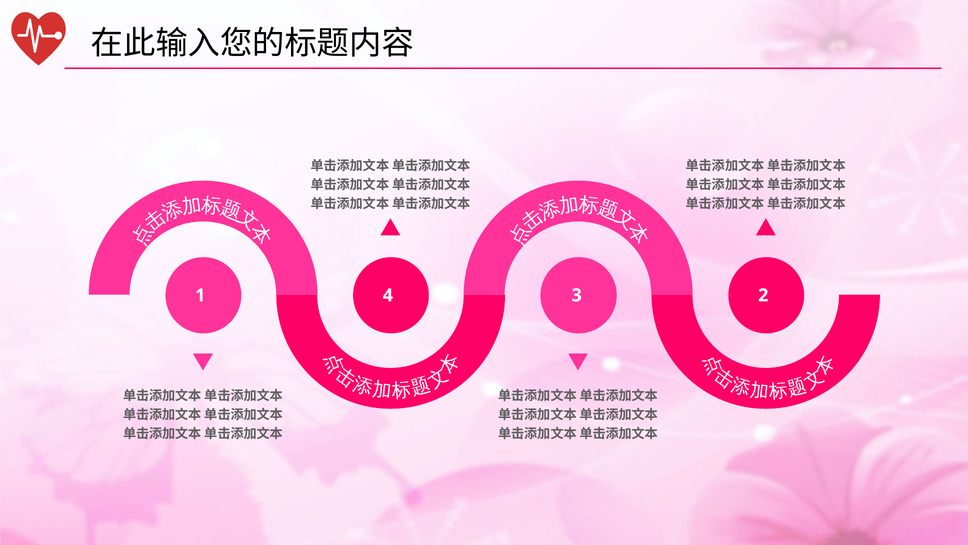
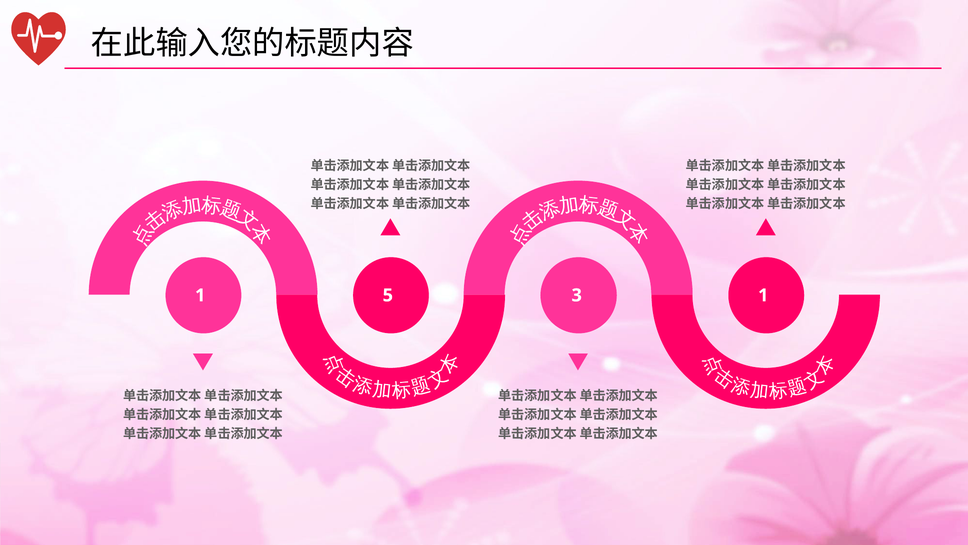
4: 4 -> 5
3 2: 2 -> 1
